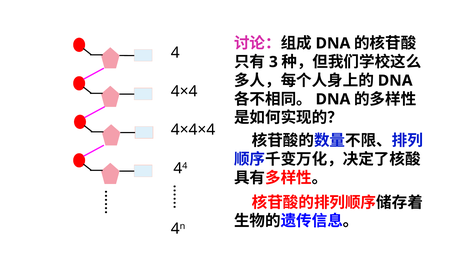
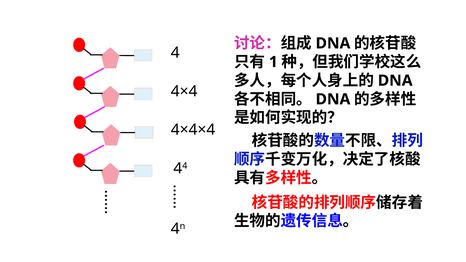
3: 3 -> 1
